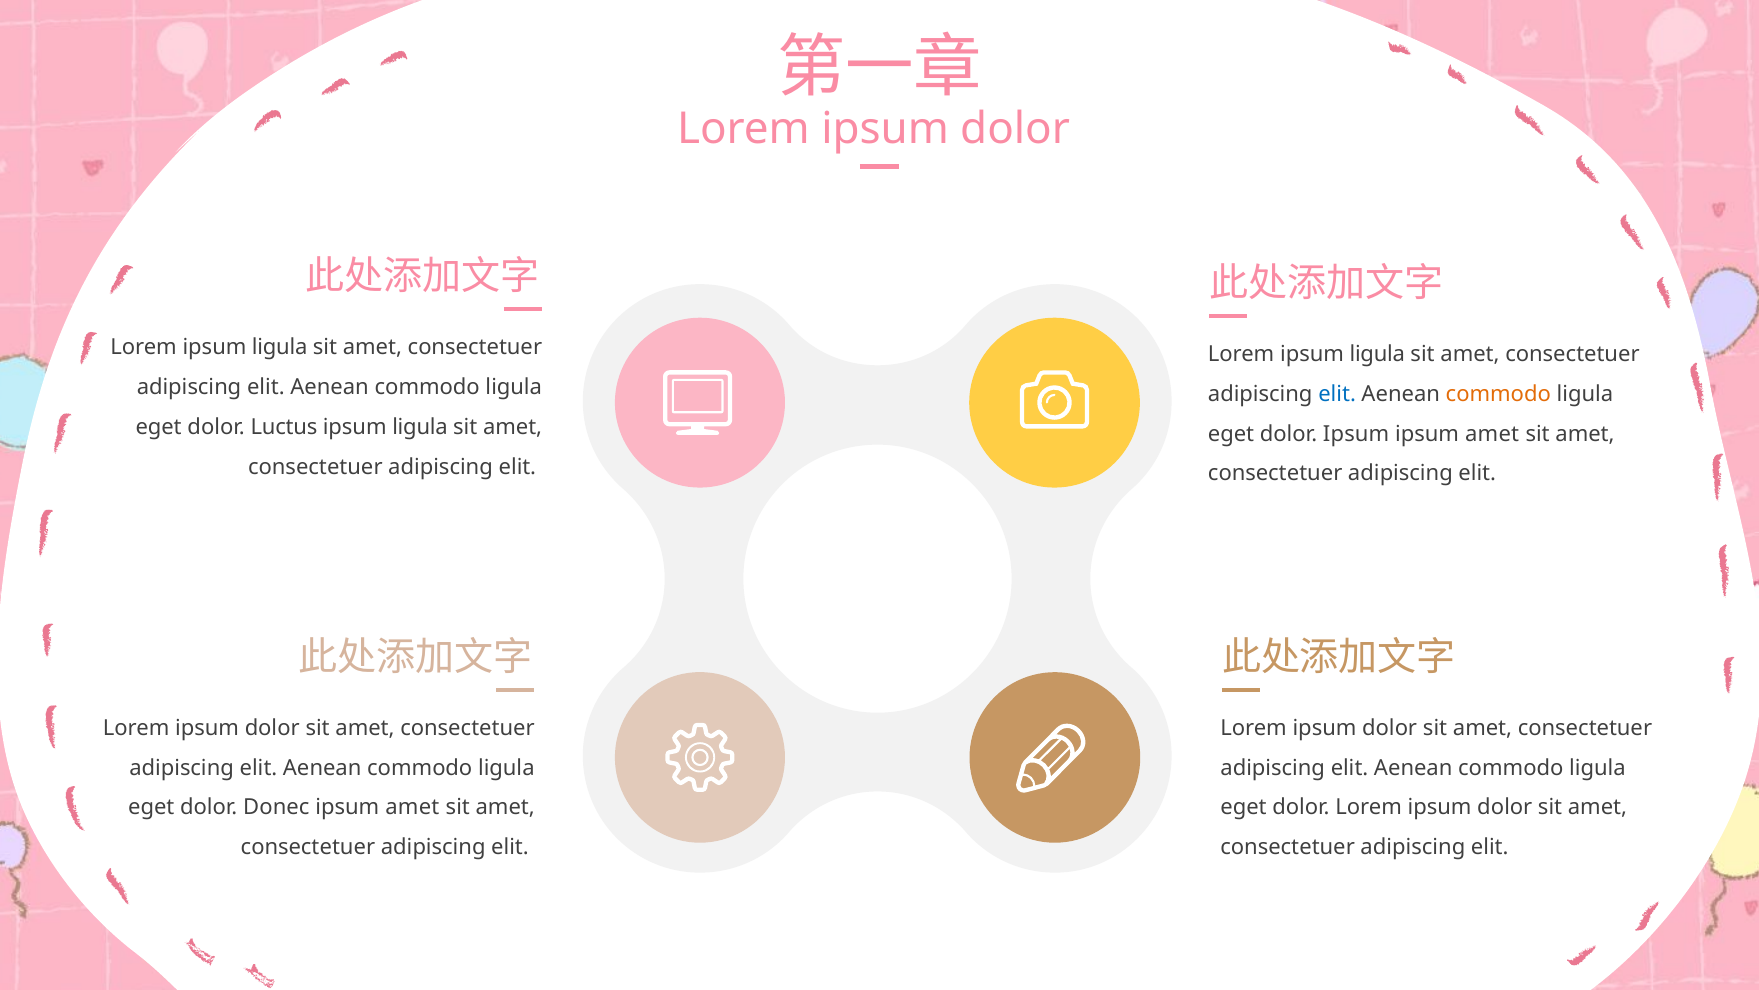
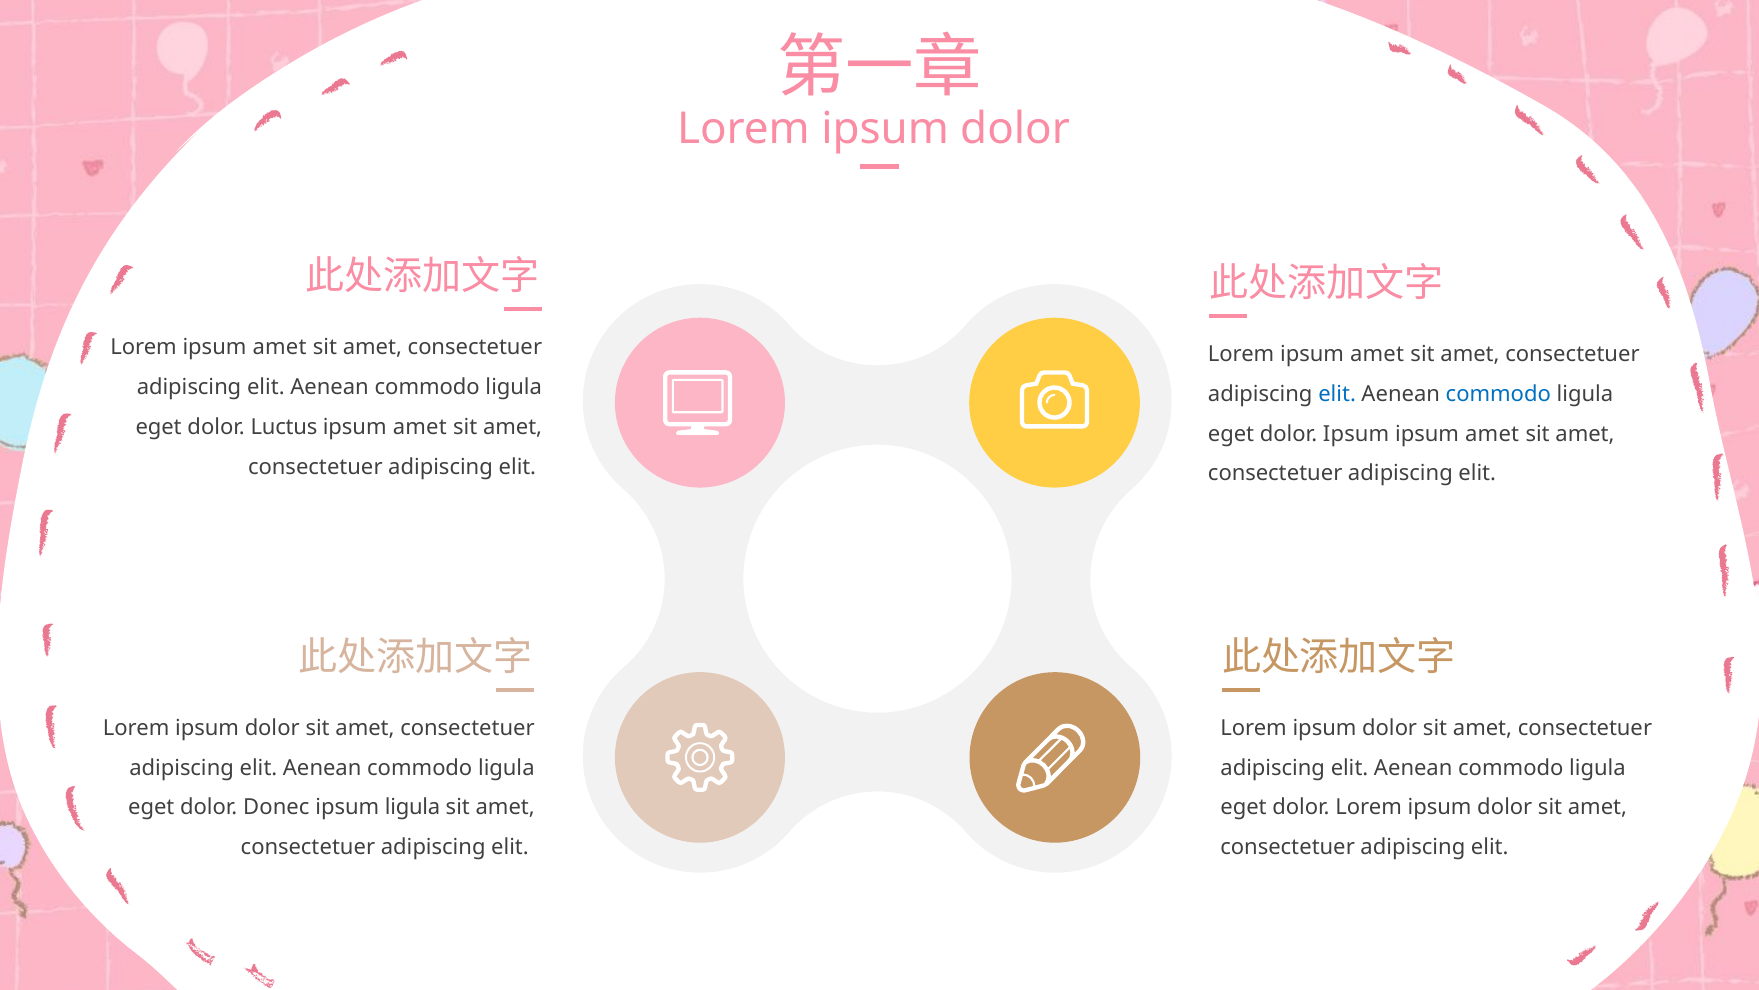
ligula at (280, 347): ligula -> amet
ligula at (1377, 354): ligula -> amet
commodo at (1498, 394) colour: orange -> blue
ligula at (420, 427): ligula -> amet
amet at (412, 807): amet -> ligula
